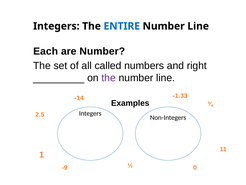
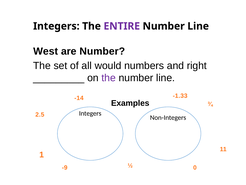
ENTIRE colour: blue -> purple
Each: Each -> West
called: called -> would
